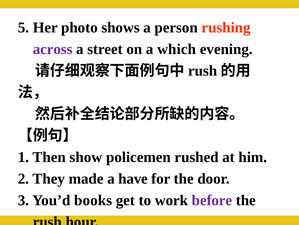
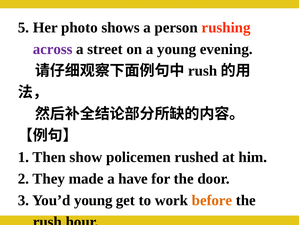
a which: which -> young
You’d books: books -> young
before colour: purple -> orange
